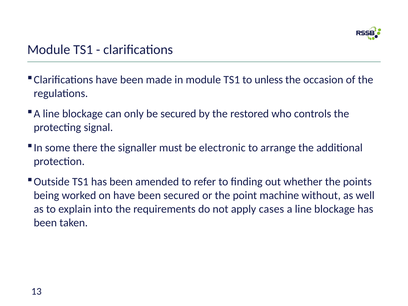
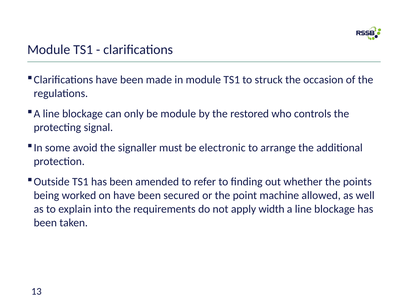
unless: unless -> struck
be secured: secured -> module
there: there -> avoid
without: without -> allowed
cases: cases -> width
